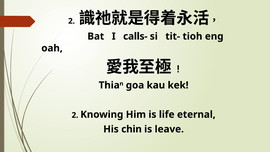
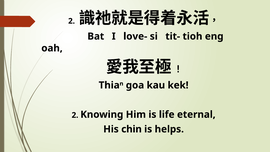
calls-: calls- -> love-
leave: leave -> helps
